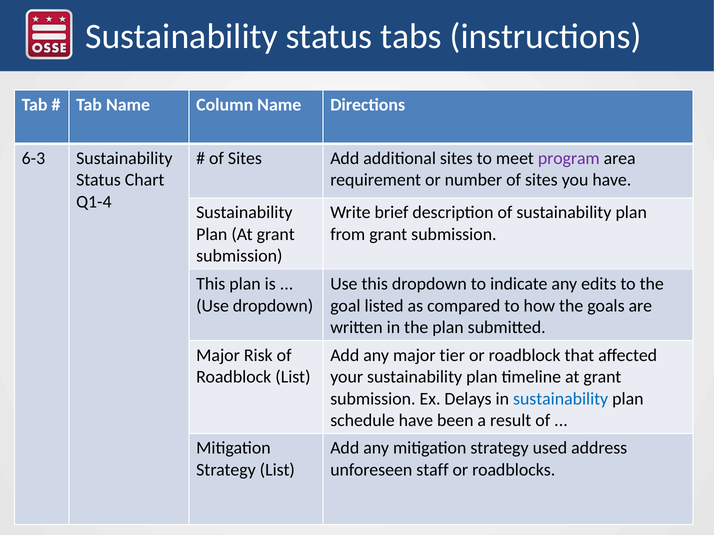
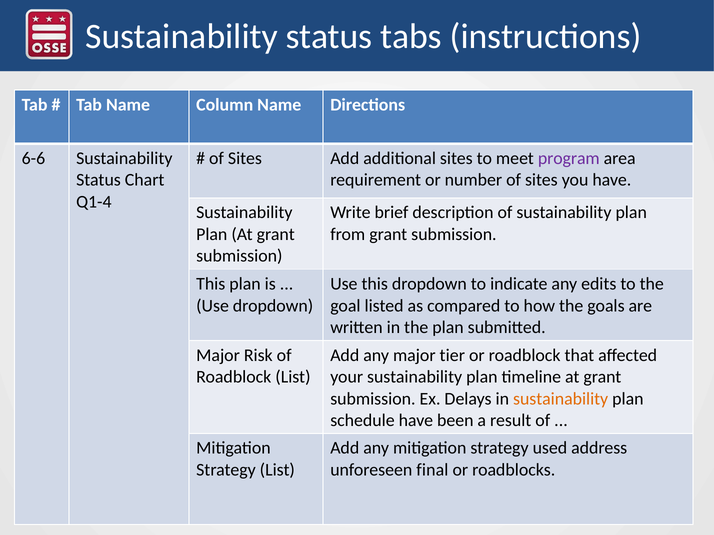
6-3: 6-3 -> 6-6
sustainability at (561, 399) colour: blue -> orange
staff: staff -> final
